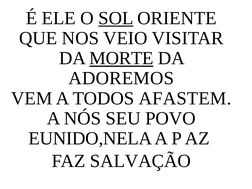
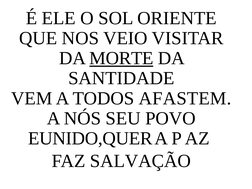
SOL underline: present -> none
ADOREMOS: ADOREMOS -> SANTIDADE
EUNIDO,NELA: EUNIDO,NELA -> EUNIDO,QUER
